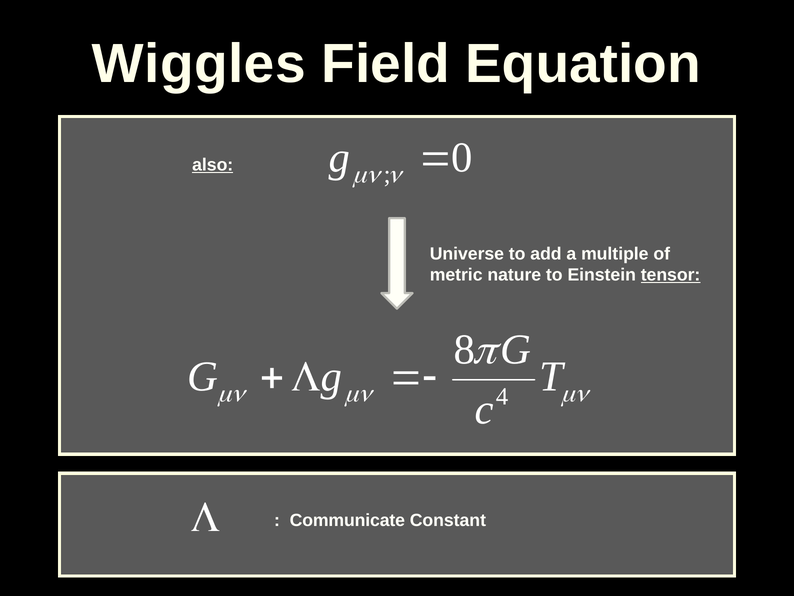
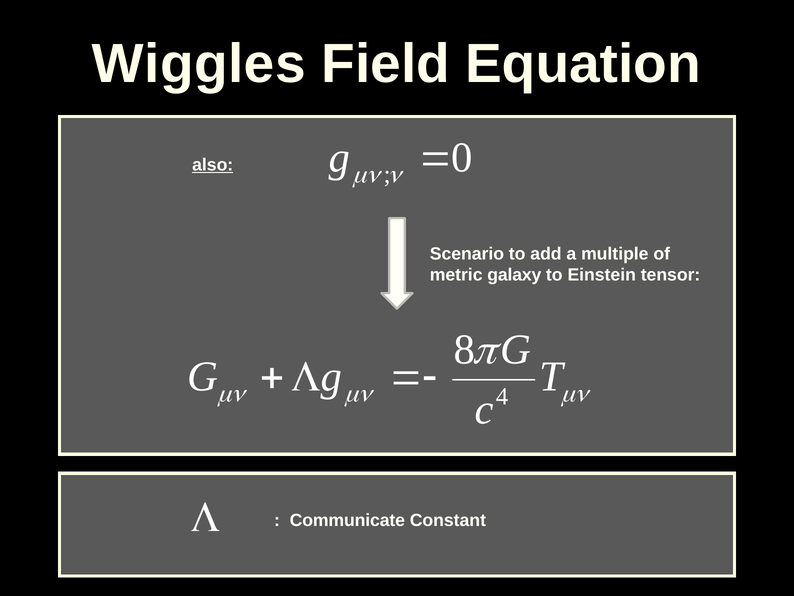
Universe: Universe -> Scenario
nature: nature -> galaxy
tensor underline: present -> none
